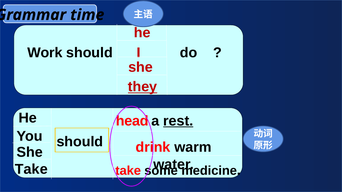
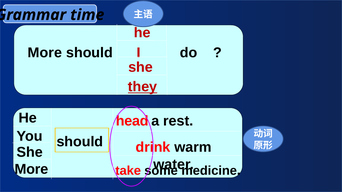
Work at (45, 53): Work -> More
rest underline: present -> none
Take at (31, 170): Take -> More
